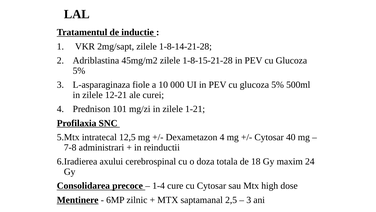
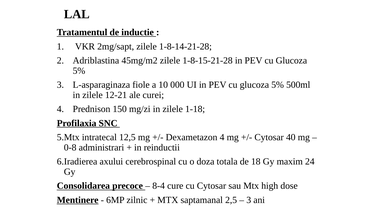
101: 101 -> 150
1-21: 1-21 -> 1-18
7-8: 7-8 -> 0-8
1-4: 1-4 -> 8-4
